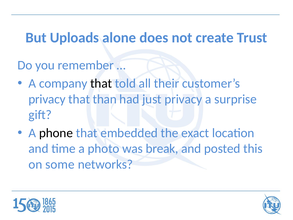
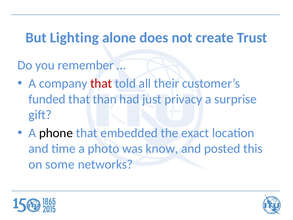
Uploads: Uploads -> Lighting
that at (101, 83) colour: black -> red
privacy at (47, 99): privacy -> funded
break: break -> know
